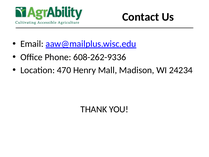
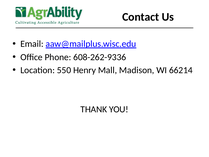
470: 470 -> 550
24234: 24234 -> 66214
